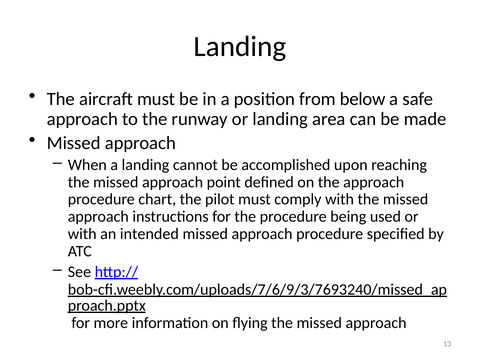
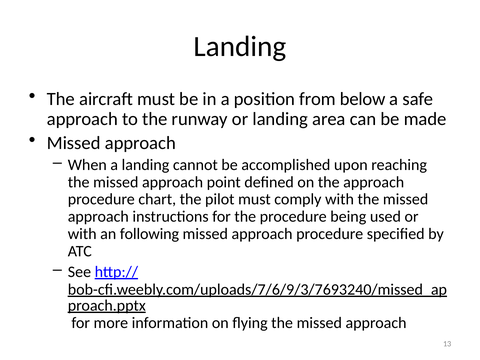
intended: intended -> following
